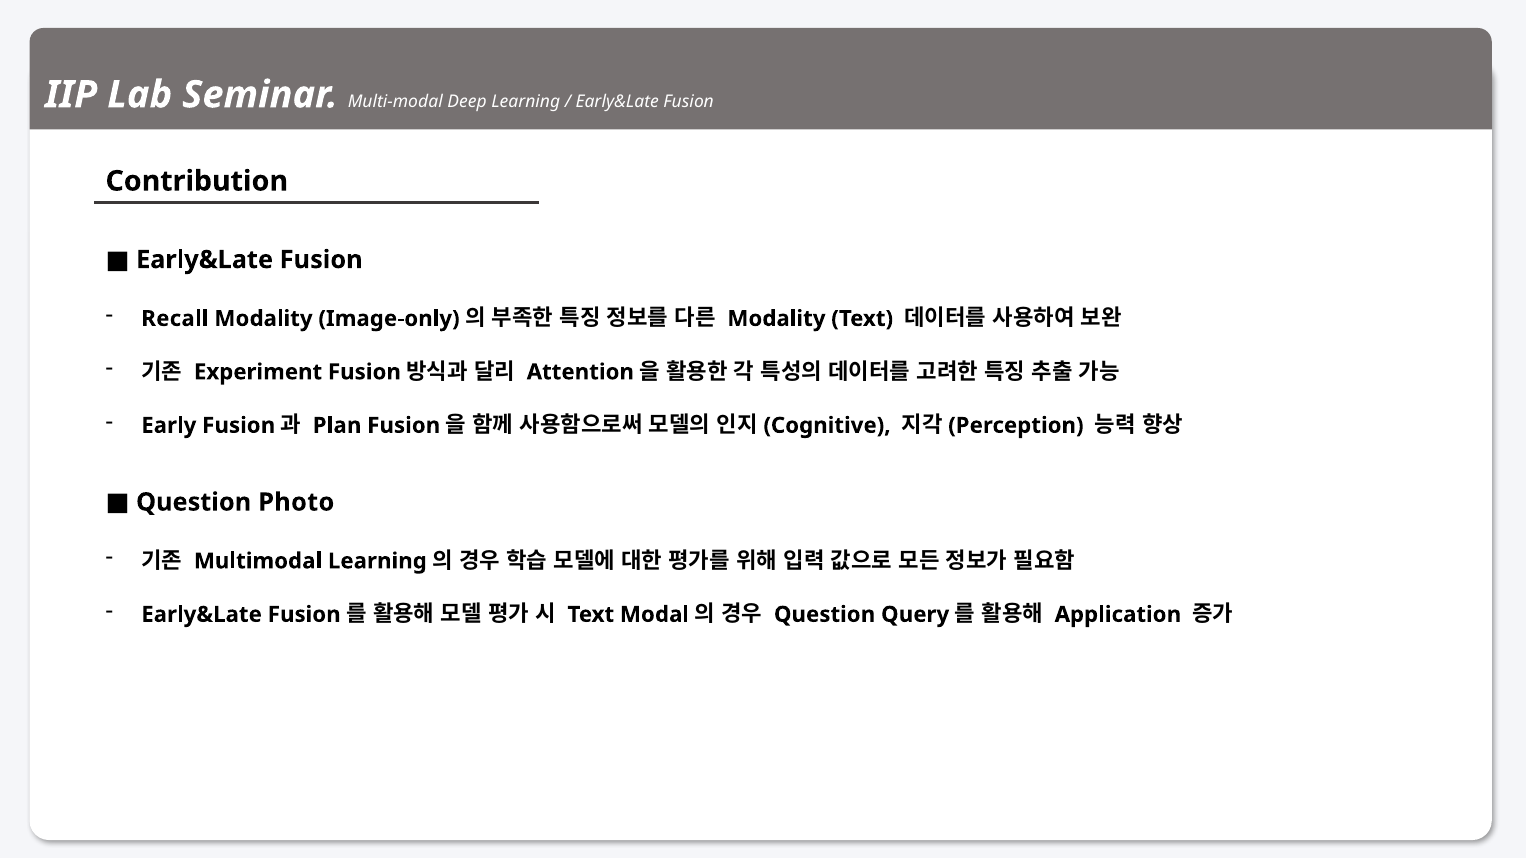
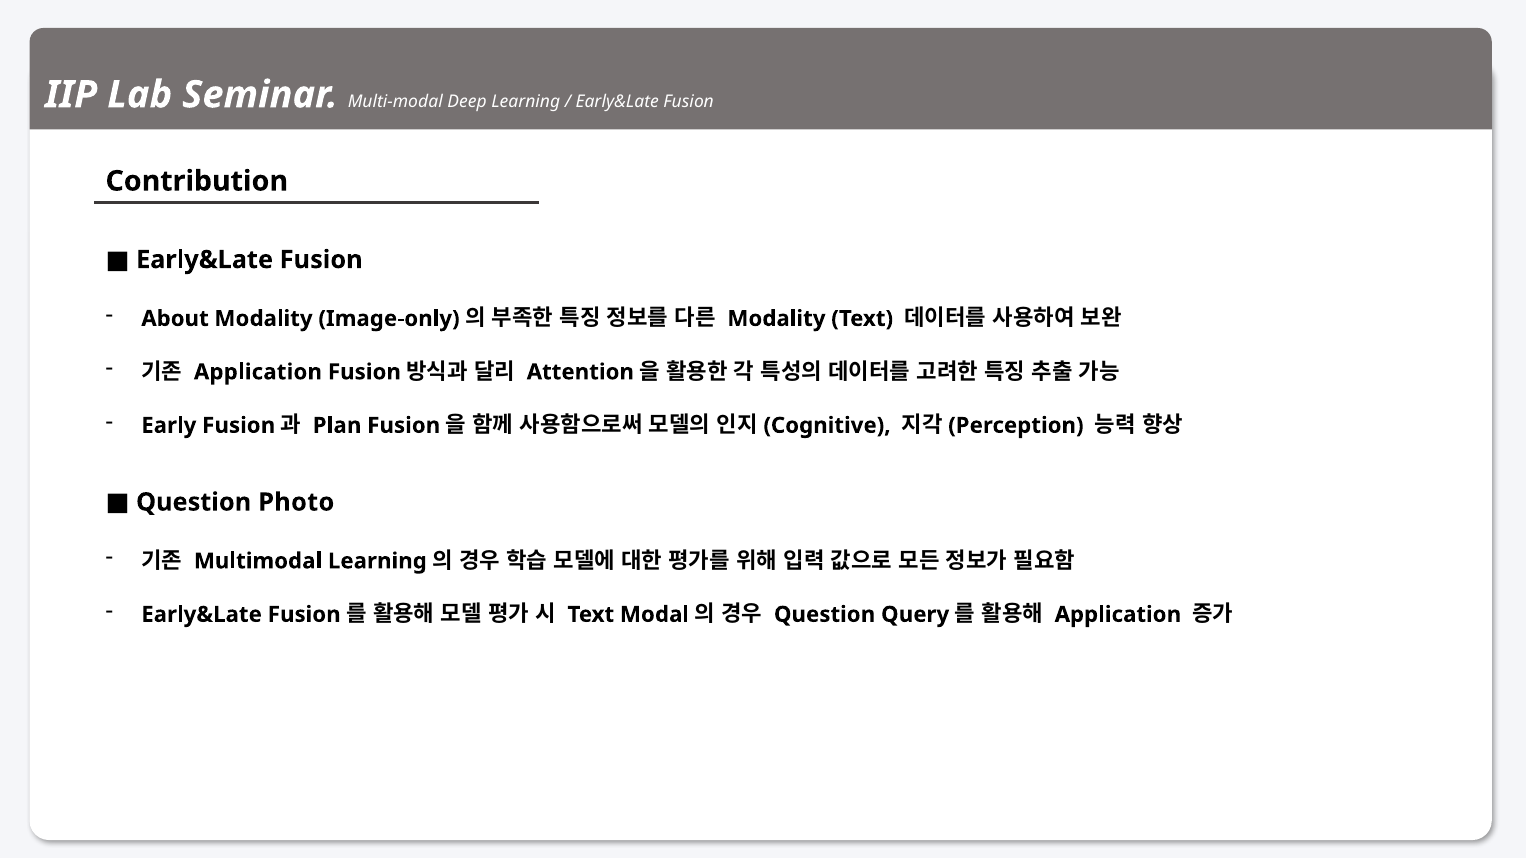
Recall: Recall -> About
Experiment at (258, 372): Experiment -> Application
